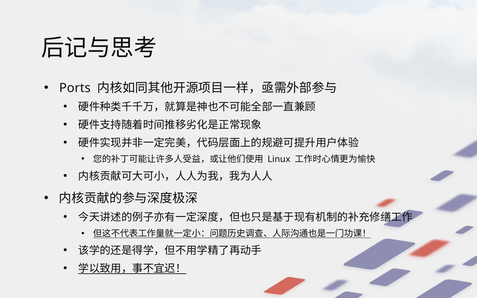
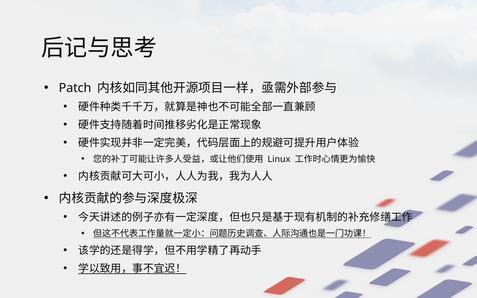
Ports: Ports -> Patch
